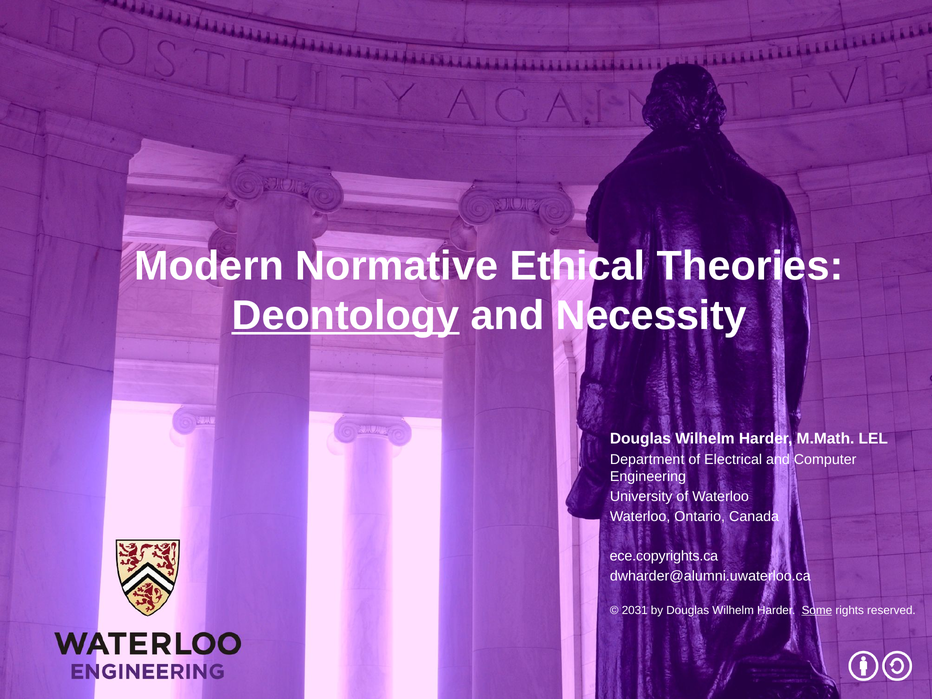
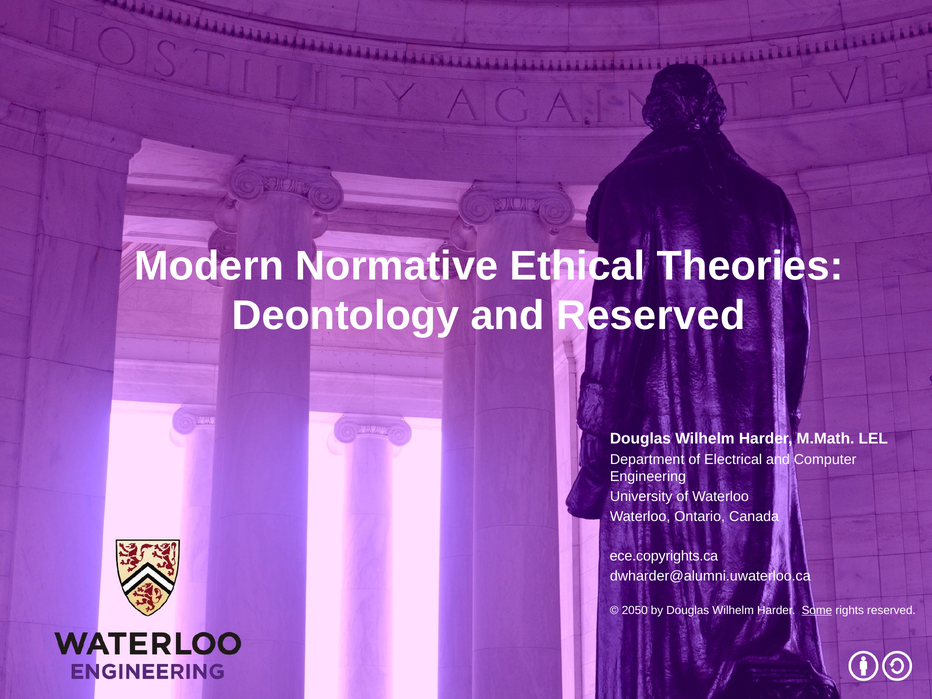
Deontology underline: present -> none
and Necessity: Necessity -> Reserved
2031: 2031 -> 2050
